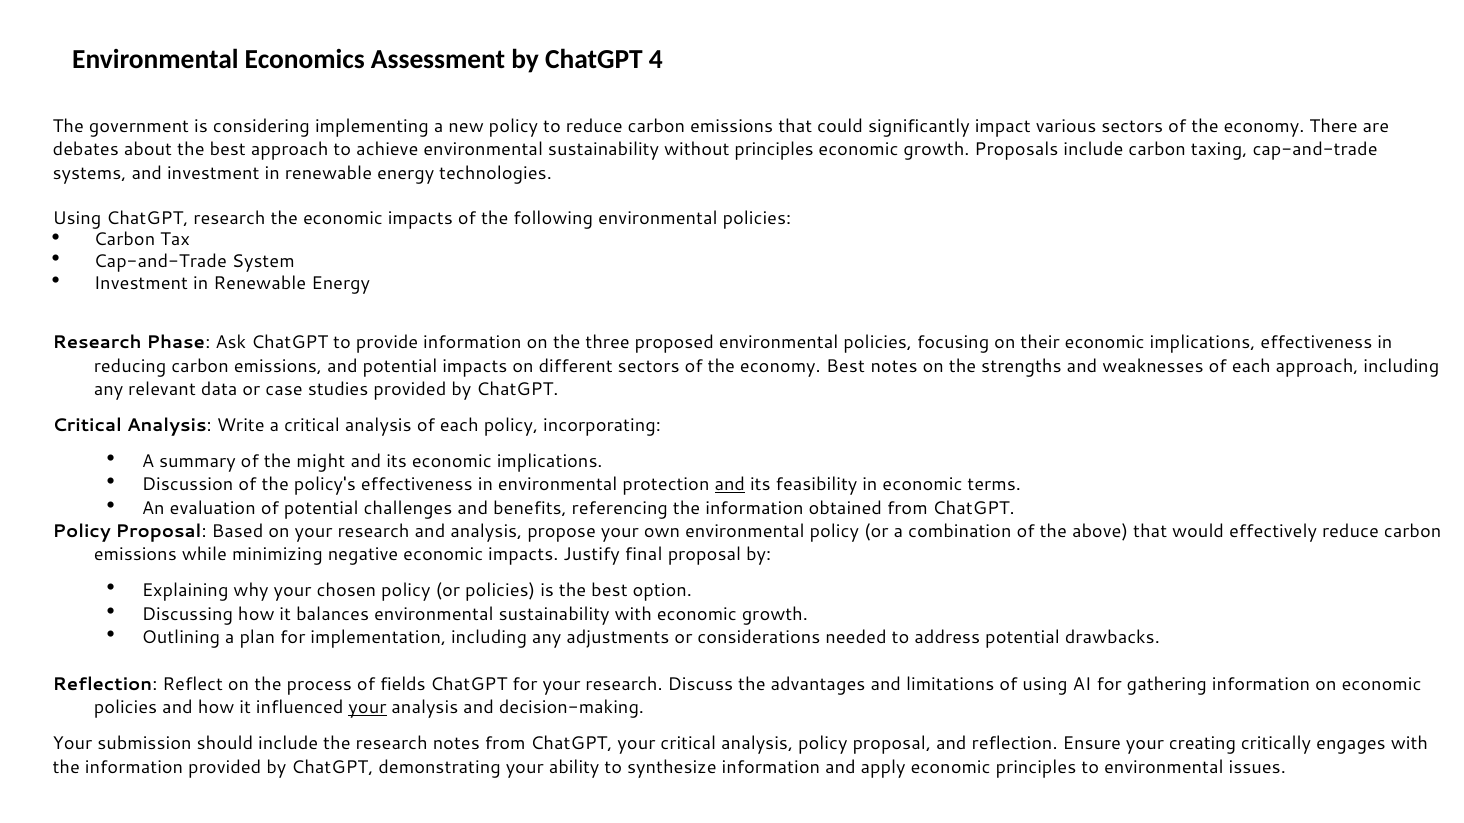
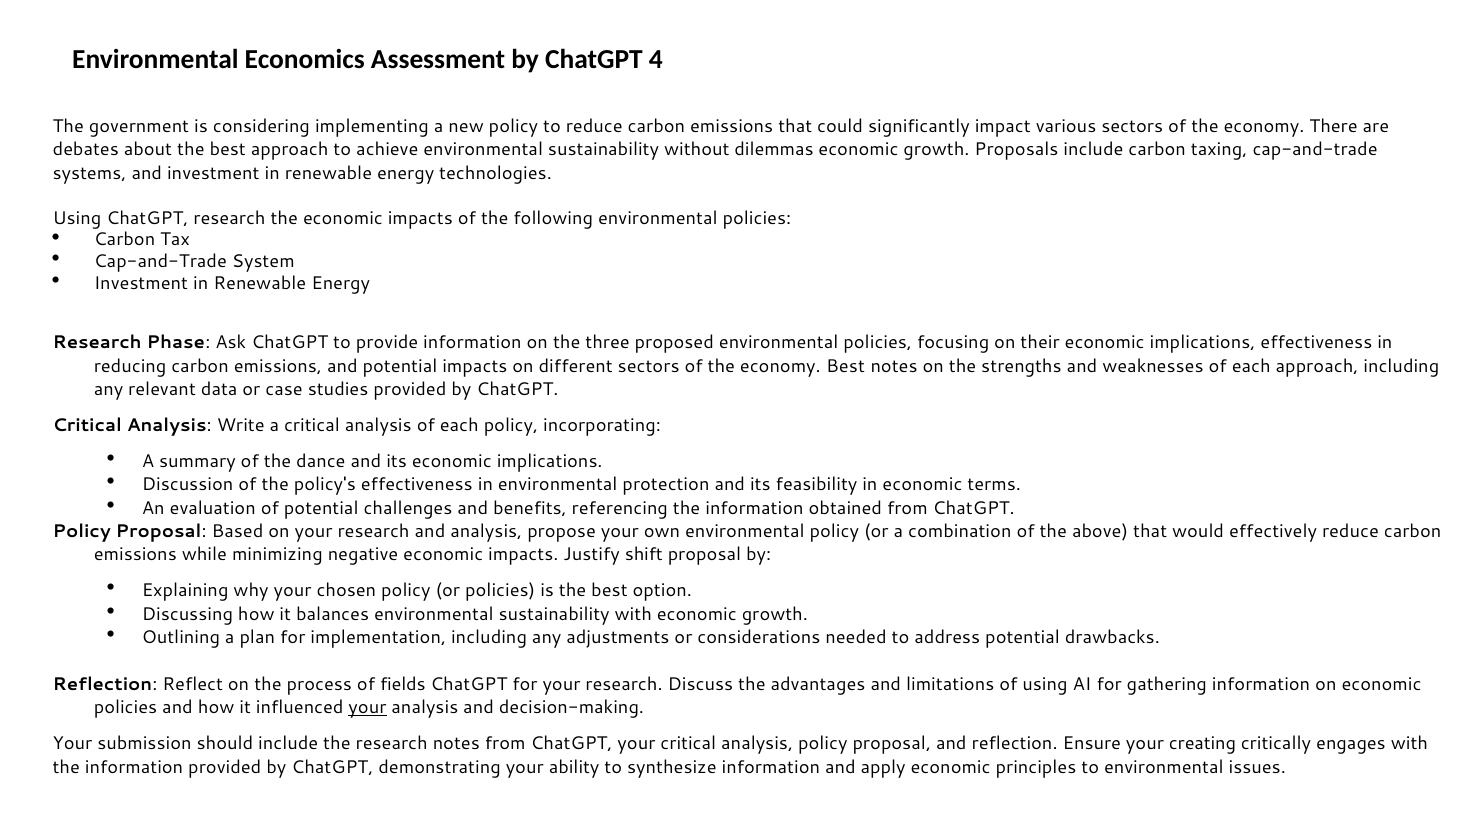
without principles: principles -> dilemmas
might: might -> dance
and at (730, 485) underline: present -> none
final: final -> shift
